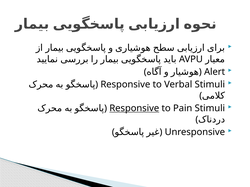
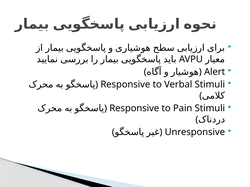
Responsive at (134, 108) underline: present -> none
